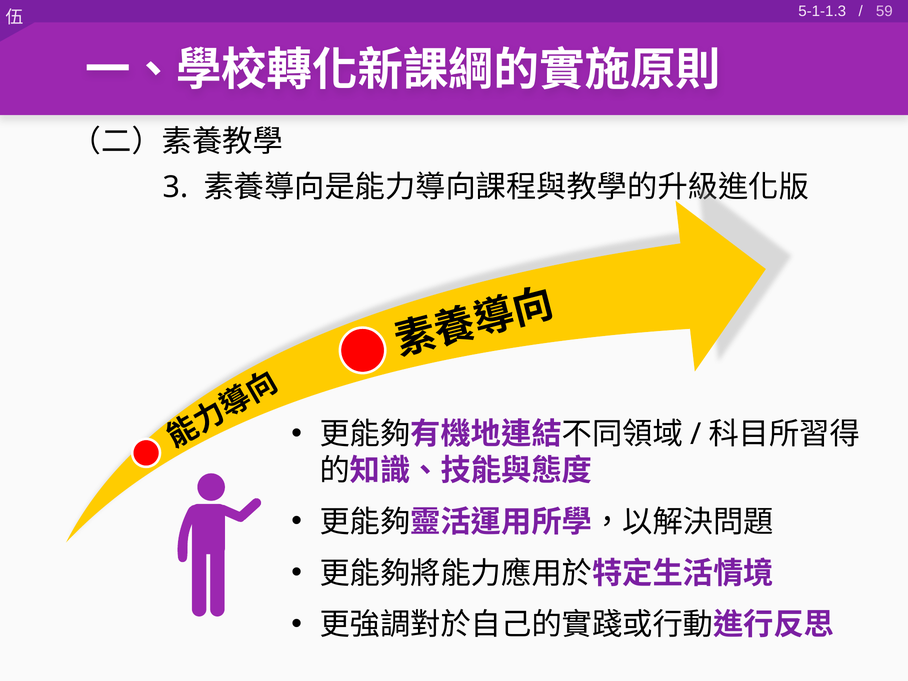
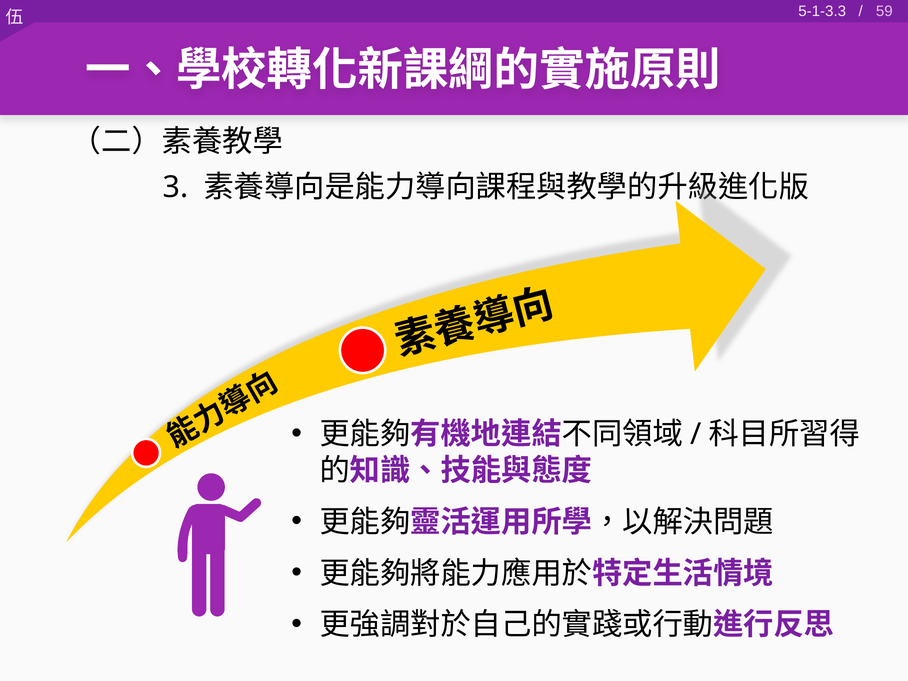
5-1-1.3: 5-1-1.3 -> 5-1-3.3
